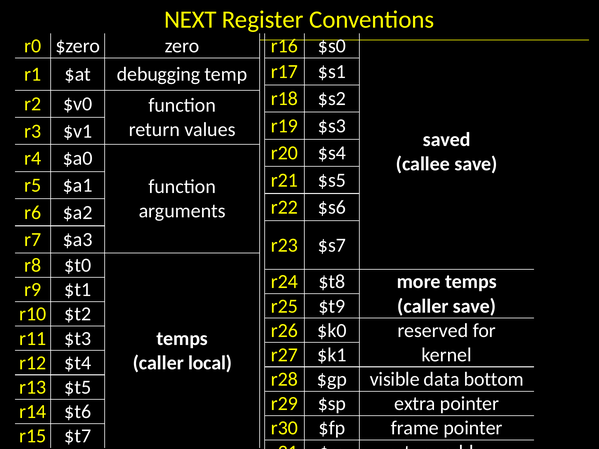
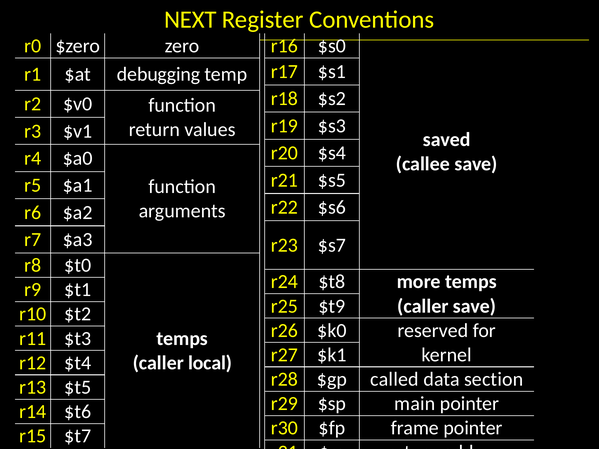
visible: visible -> called
bottom: bottom -> section
extra: extra -> main
